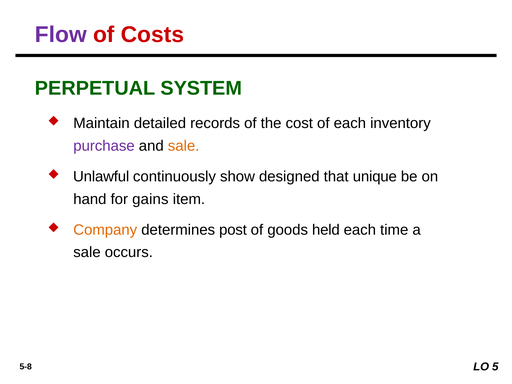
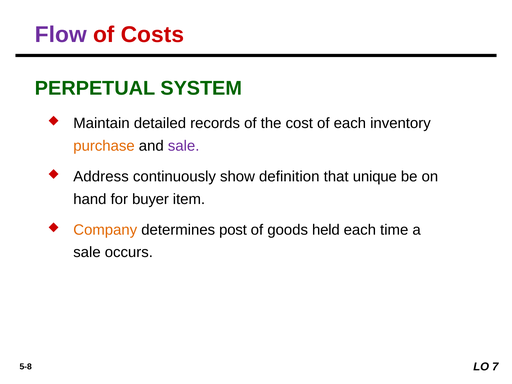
purchase colour: purple -> orange
sale at (184, 146) colour: orange -> purple
Unlawful: Unlawful -> Address
designed: designed -> definition
gains: gains -> buyer
5: 5 -> 7
